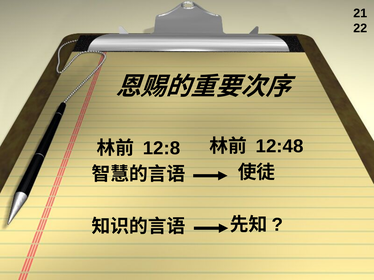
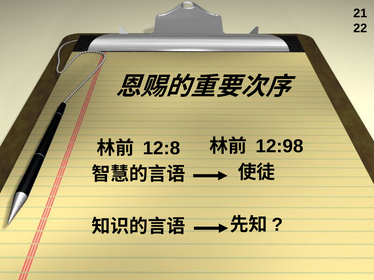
12:48: 12:48 -> 12:98
